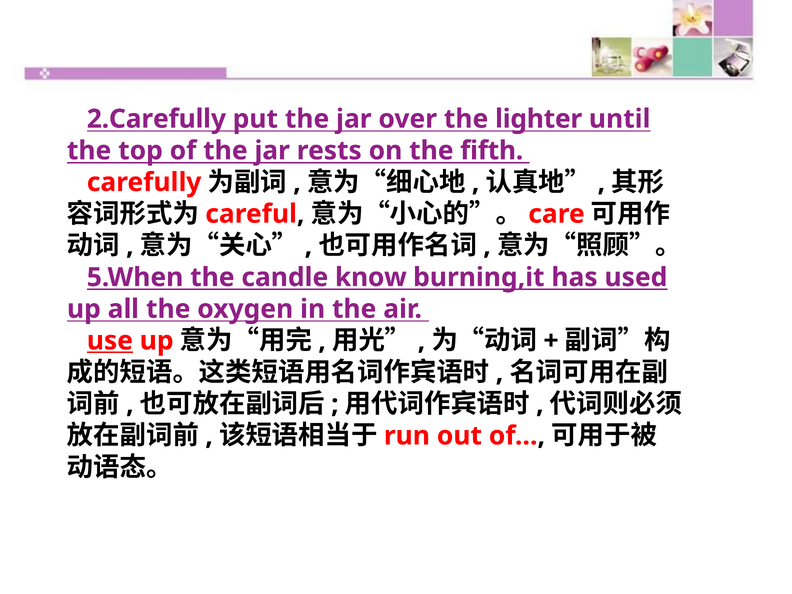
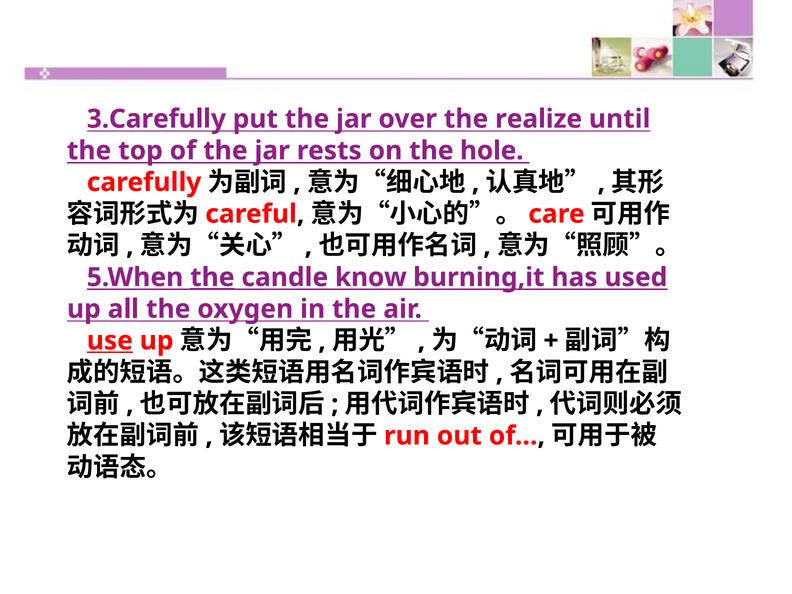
2.Carefully: 2.Carefully -> 3.Carefully
lighter: lighter -> realize
fifth: fifth -> hole
the at (212, 277) underline: none -> present
